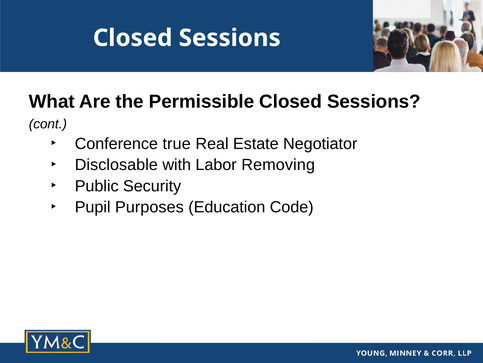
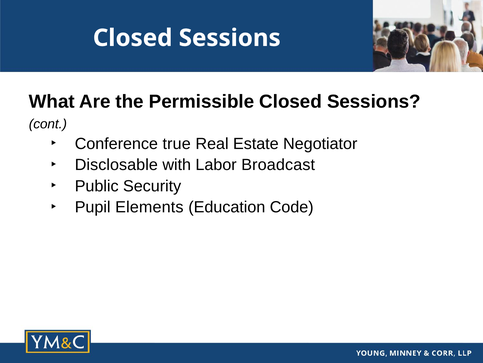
Removing: Removing -> Broadcast
Purposes: Purposes -> Elements
